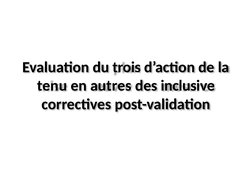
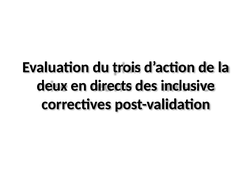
tenu: tenu -> deux
autres: autres -> directs
